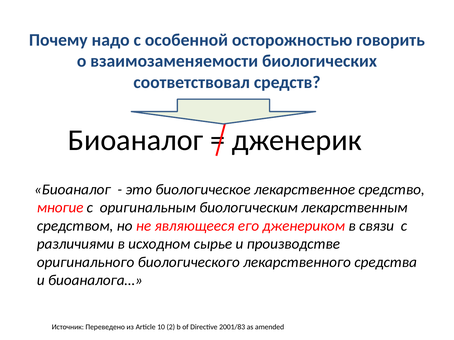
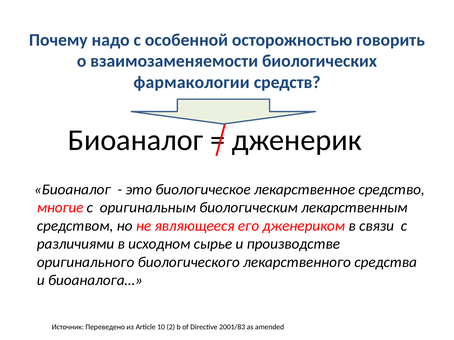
соответствовал: соответствовал -> фармакологии
